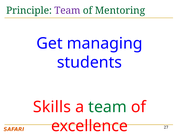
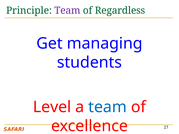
Mentoring: Mentoring -> Regardless
Skills: Skills -> Level
team at (108, 107) colour: green -> blue
